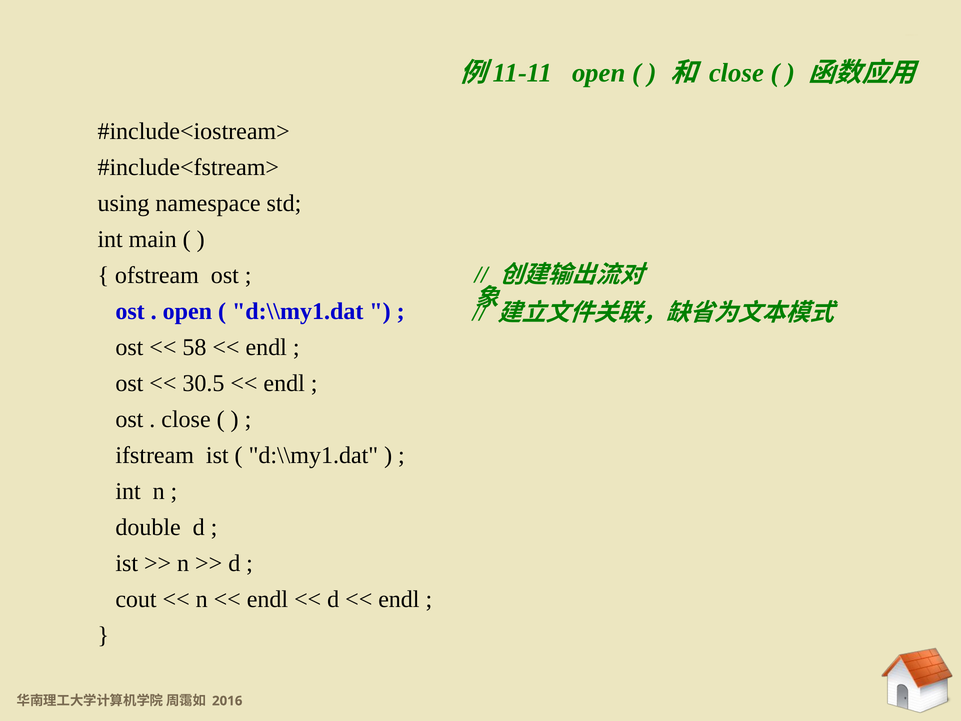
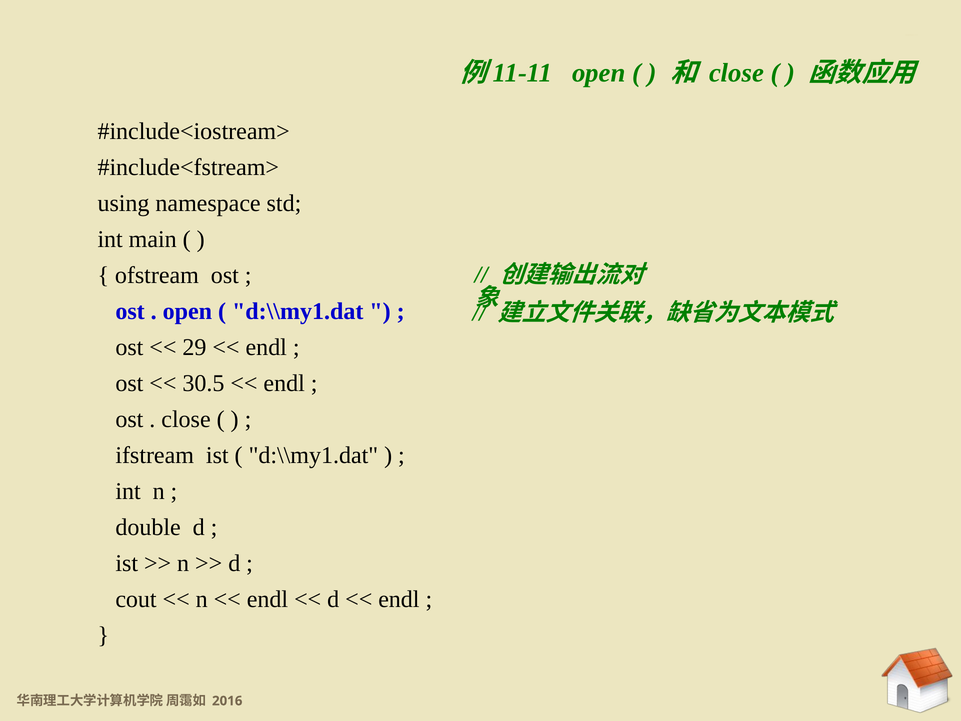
58: 58 -> 29
